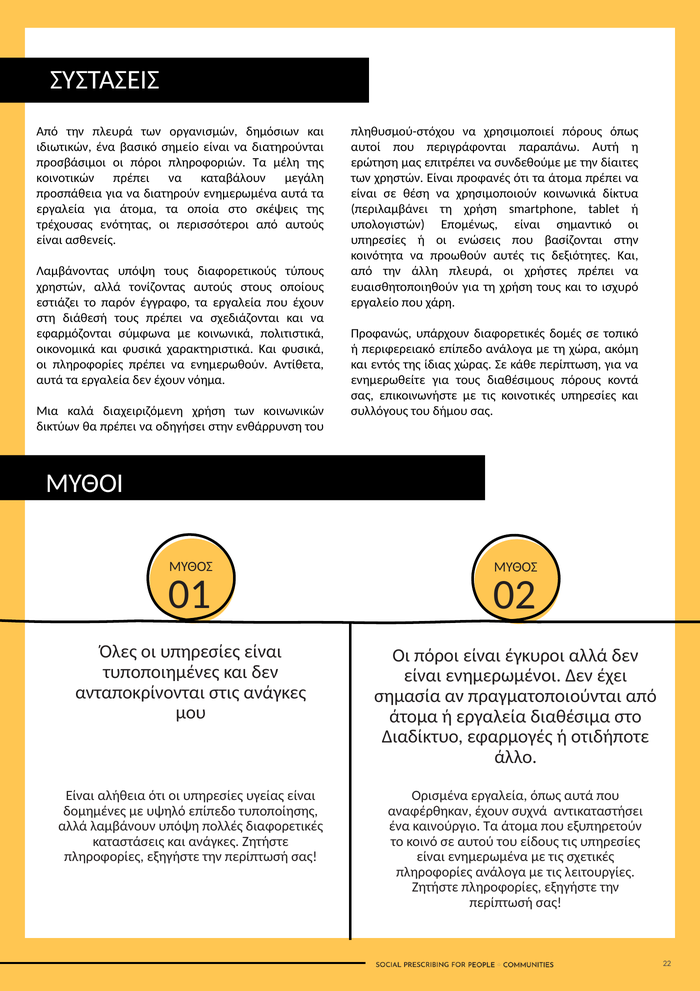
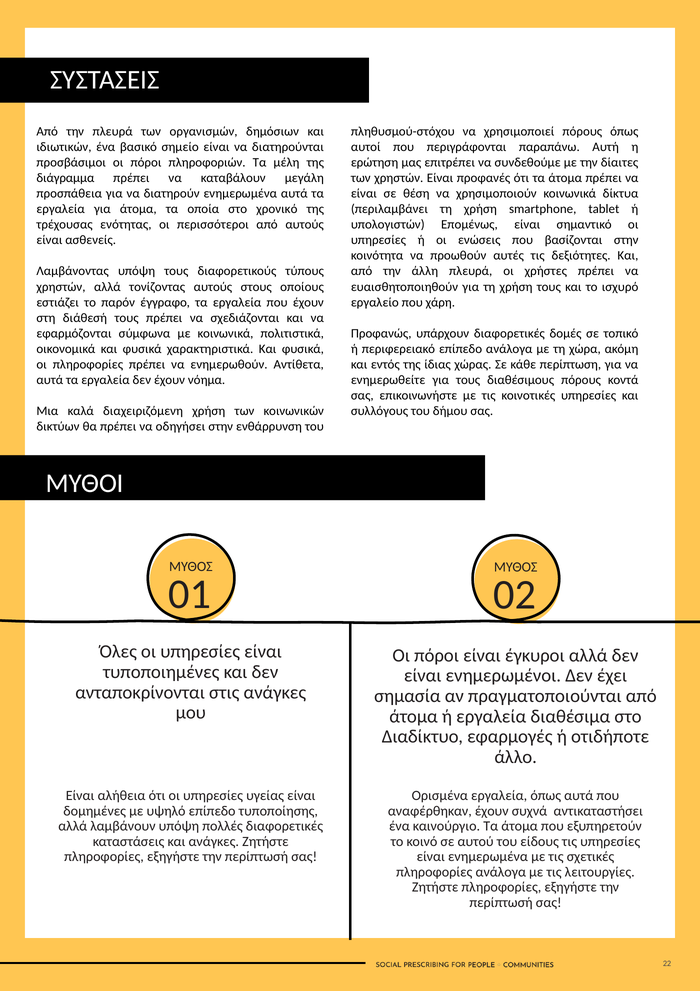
κοινοτικών: κοινοτικών -> διάγραμμα
σκέψεις: σκέψεις -> χρονικό
